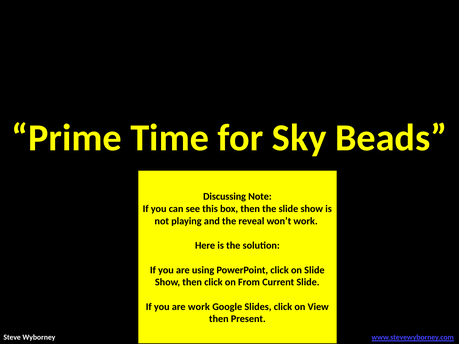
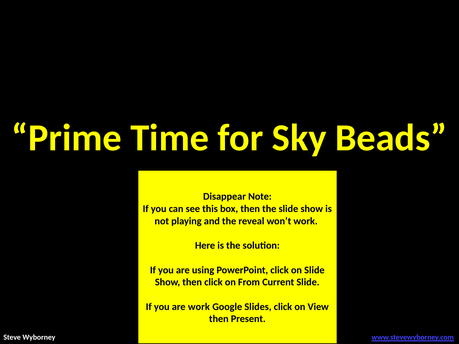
Discussing: Discussing -> Disappear
